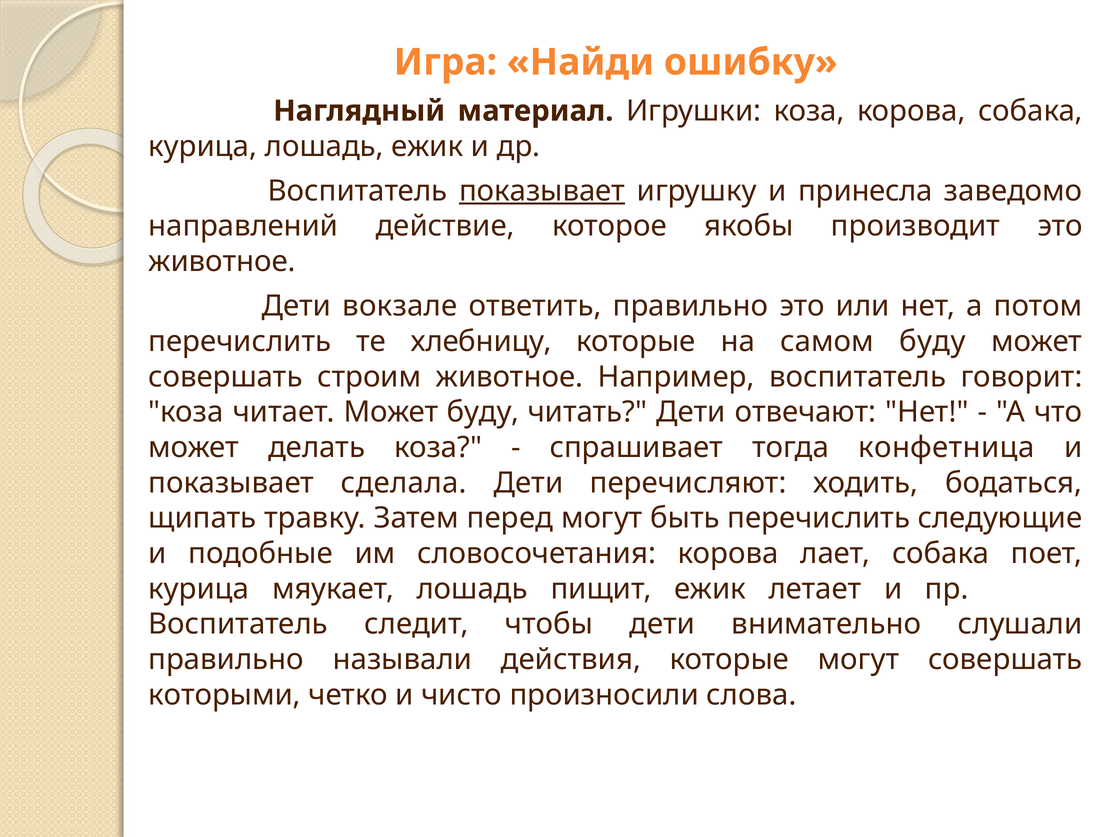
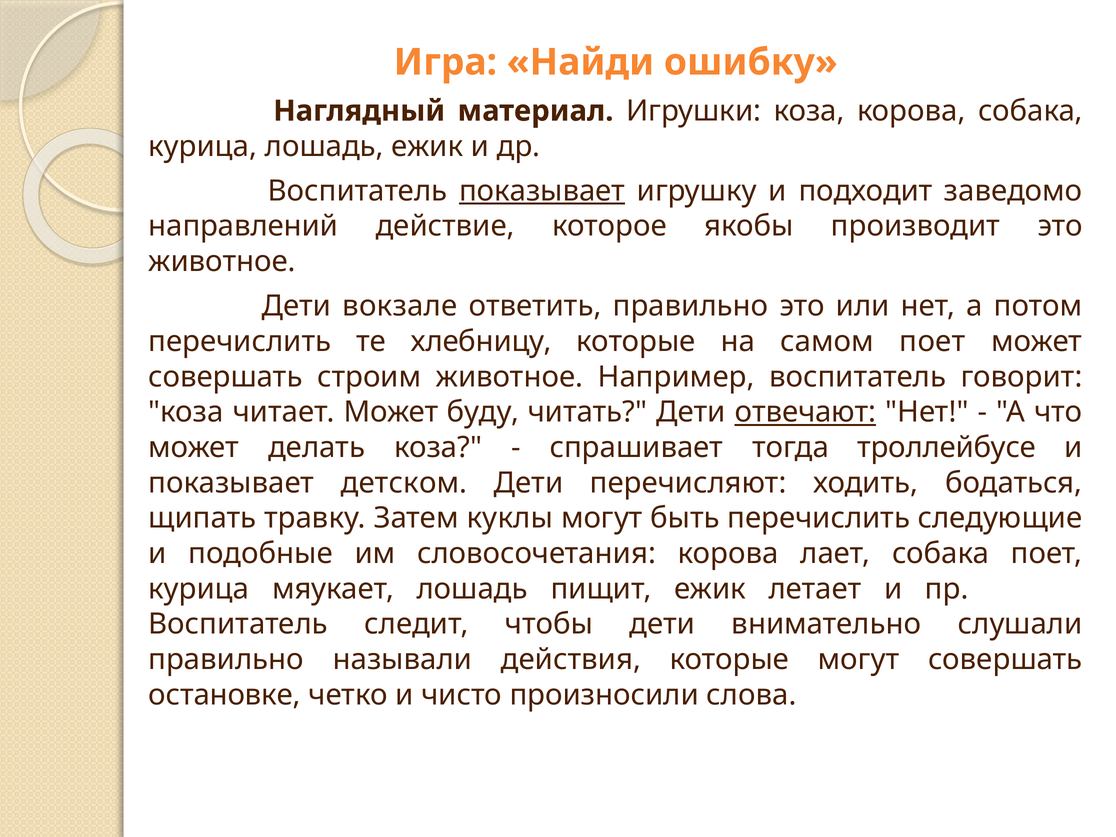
принесла: принесла -> подходит
самом буду: буду -> поет
отвечают underline: none -> present
конфетница: конфетница -> троллейбусе
сделала: сделала -> детском
перед: перед -> куклы
которыми: которыми -> остановке
